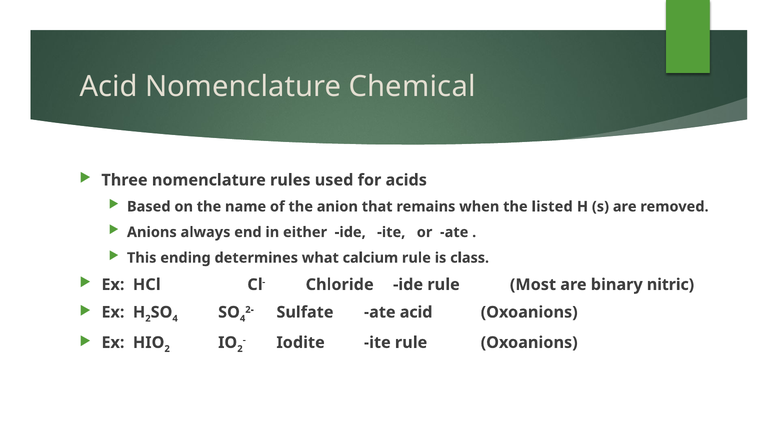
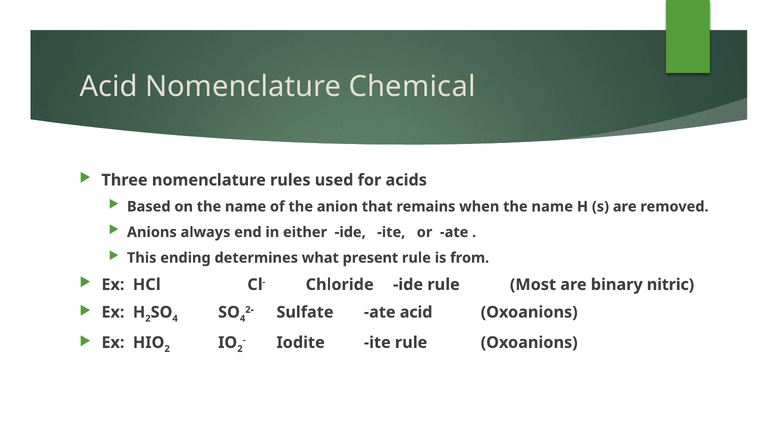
when the listed: listed -> name
calcium: calcium -> present
class: class -> from
